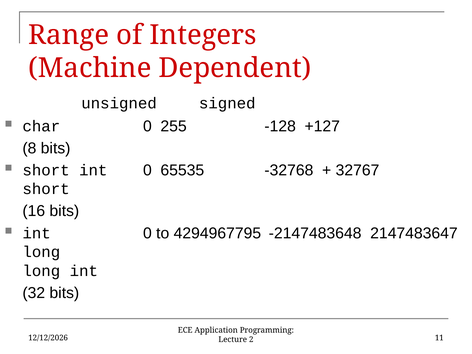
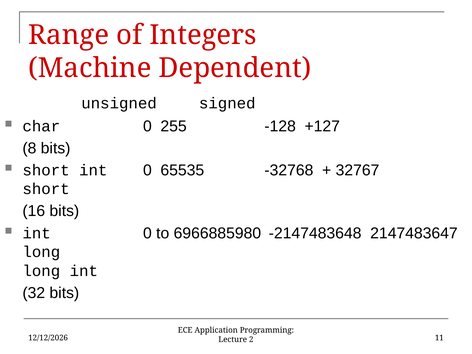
4294967795: 4294967795 -> 6966885980
